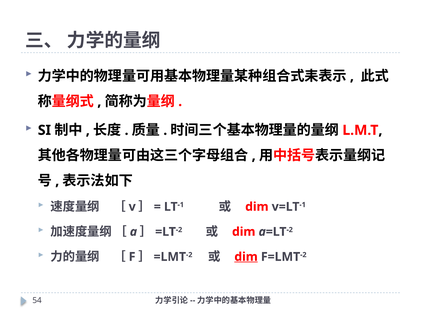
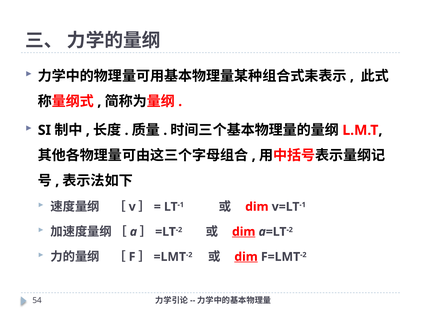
dim at (244, 232) underline: none -> present
